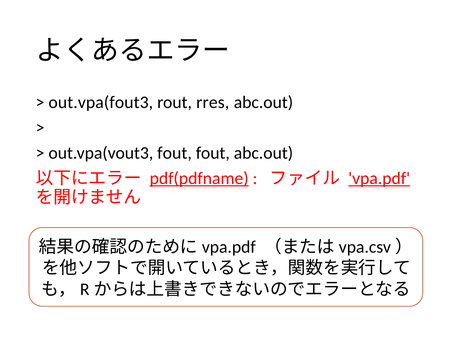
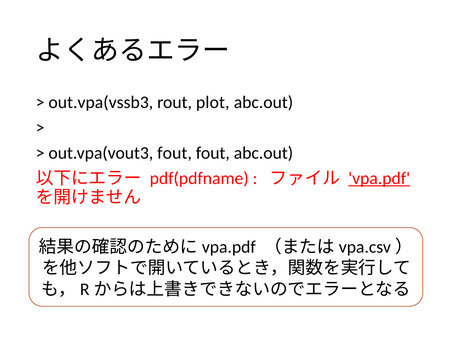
out.vpa(fout3: out.vpa(fout3 -> out.vpa(vssb3
rres: rres -> plot
pdf(pdfname underline: present -> none
